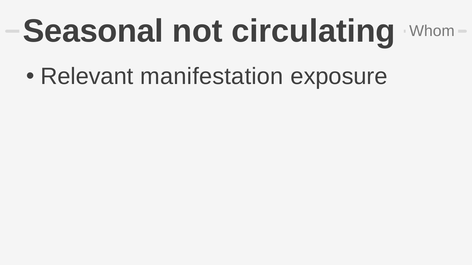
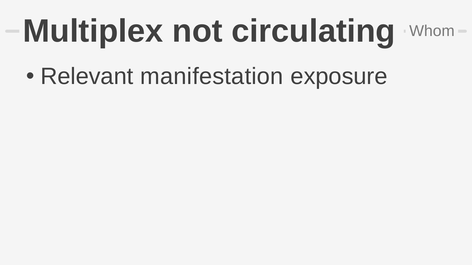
Seasonal: Seasonal -> Multiplex
